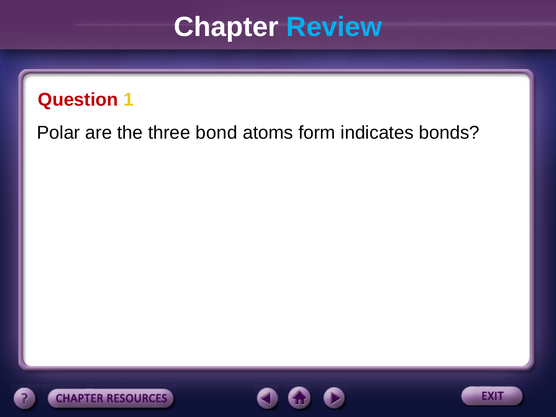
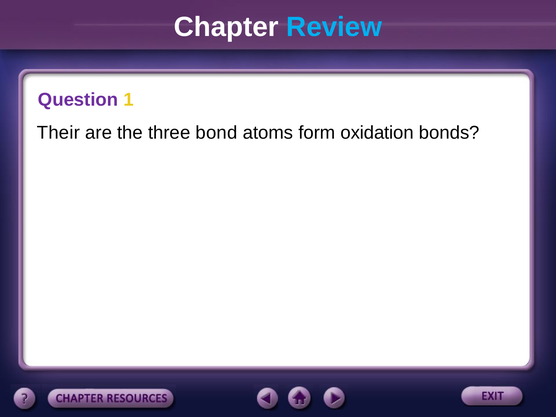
Question colour: red -> purple
Polar: Polar -> Their
indicates: indicates -> oxidation
